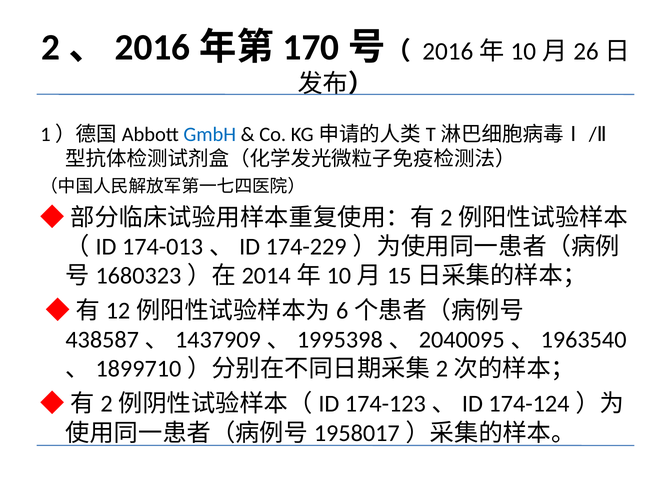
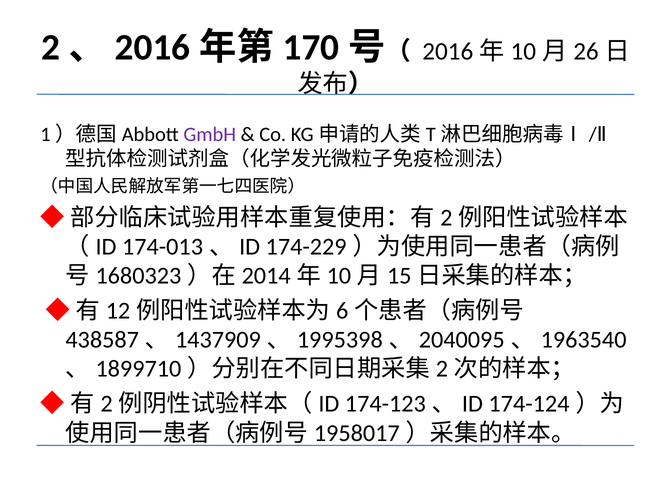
GmbH colour: blue -> purple
